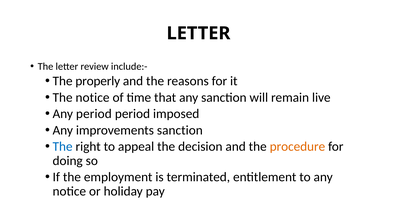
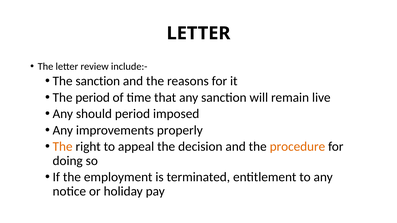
The properly: properly -> sanction
The notice: notice -> period
Any period: period -> should
improvements sanction: sanction -> properly
The at (63, 147) colour: blue -> orange
